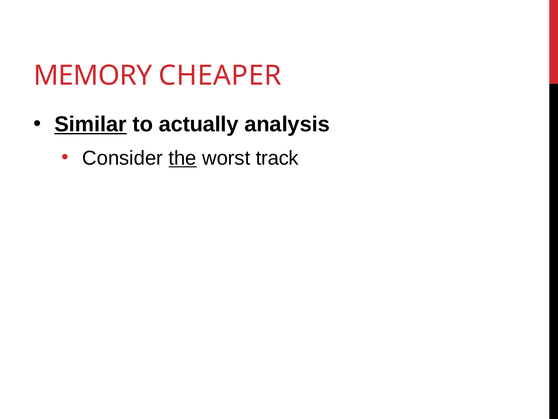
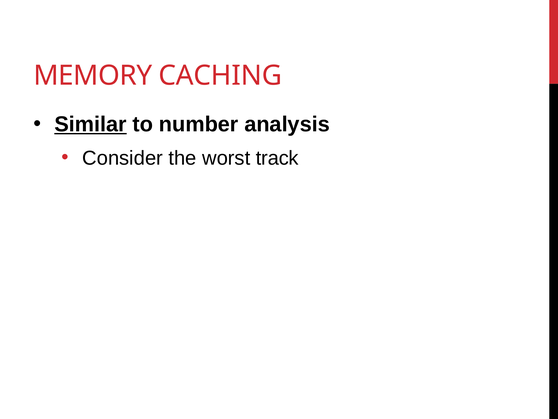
CHEAPER: CHEAPER -> CACHING
actually: actually -> number
the underline: present -> none
